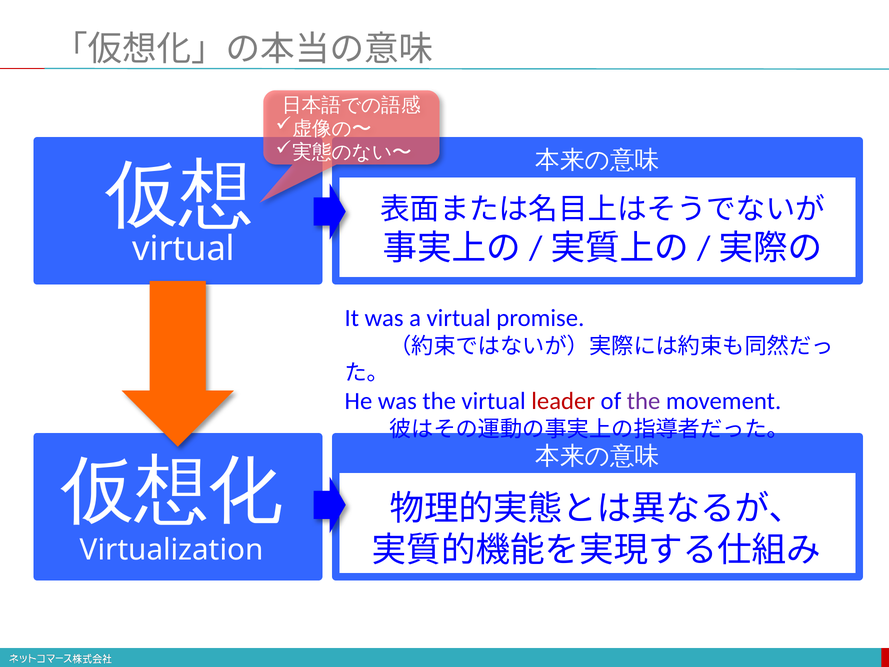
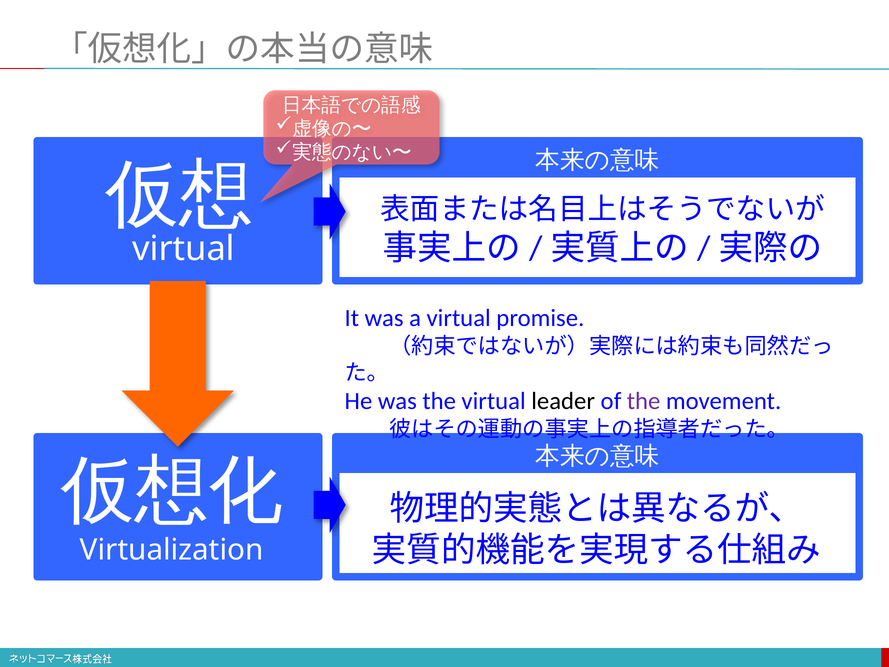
leader colour: red -> black
